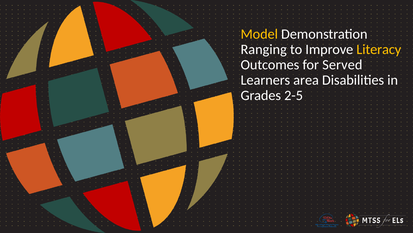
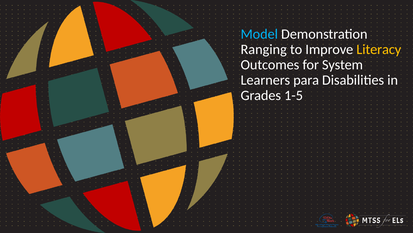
Model colour: yellow -> light blue
Served: Served -> System
area: area -> para
2-5: 2-5 -> 1-5
